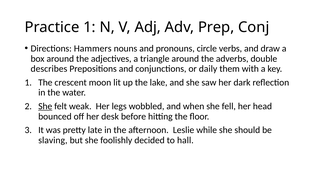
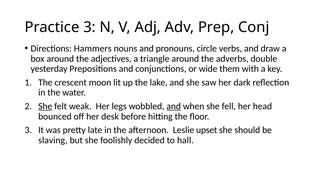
Practice 1: 1 -> 3
describes: describes -> yesterday
daily: daily -> wide
and at (174, 106) underline: none -> present
while: while -> upset
